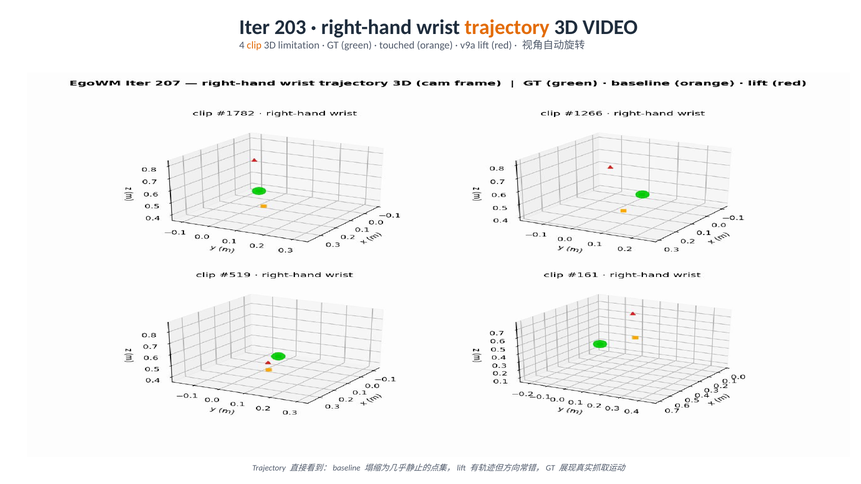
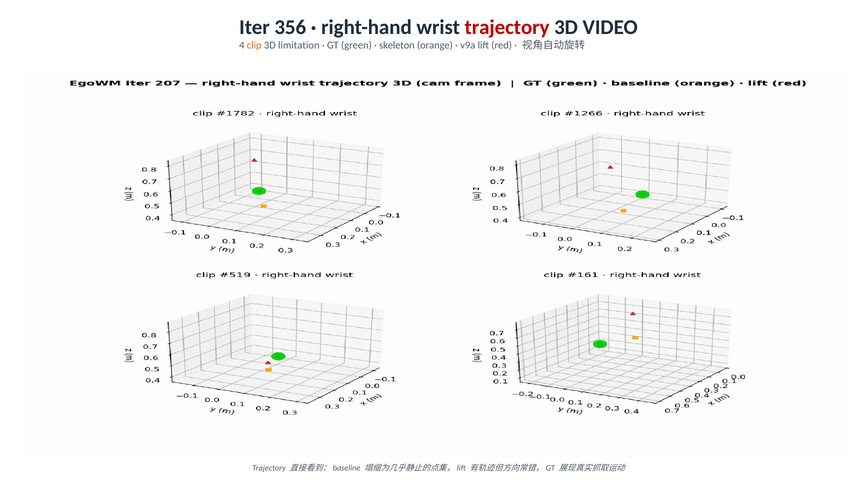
203: 203 -> 356
trajectory at (507, 27) colour: orange -> red
touched: touched -> skeleton
